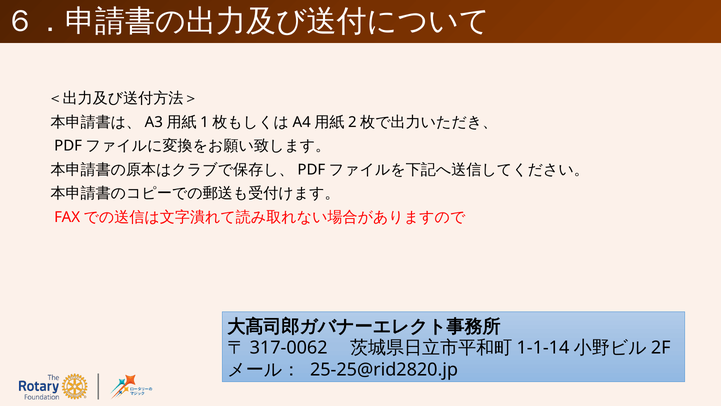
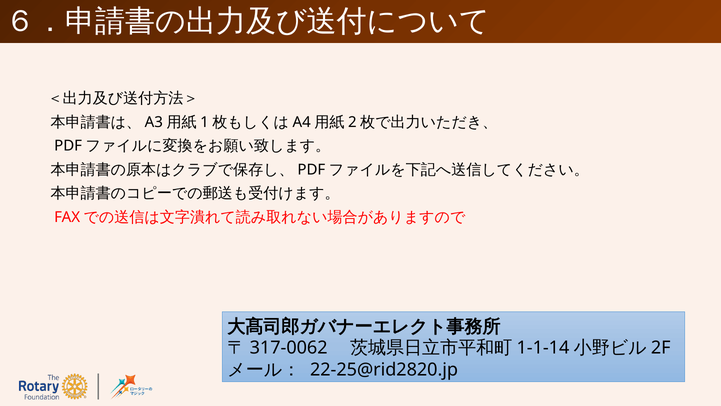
25-25@rid2820.jp: 25-25@rid2820.jp -> 22-25@rid2820.jp
